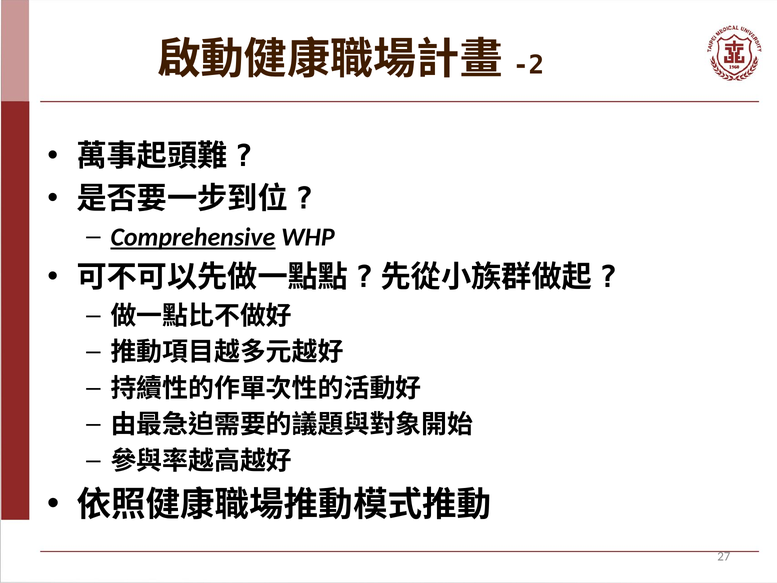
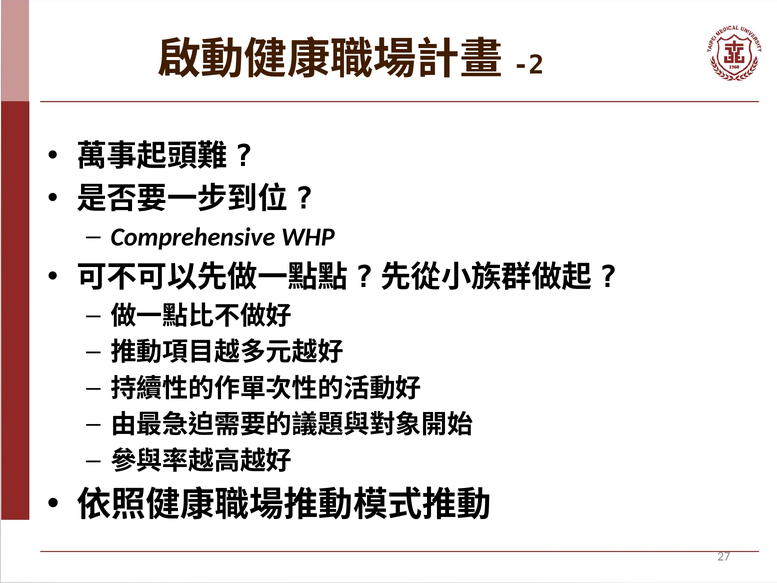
Comprehensive underline: present -> none
